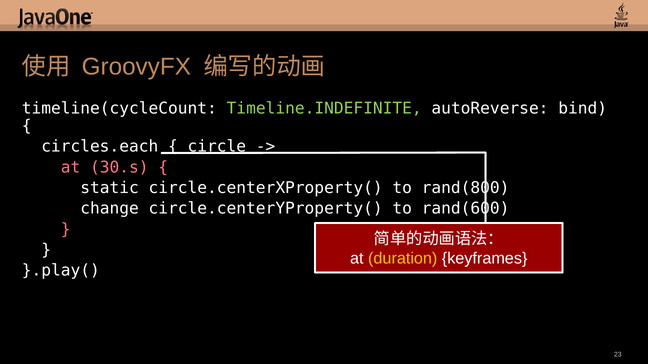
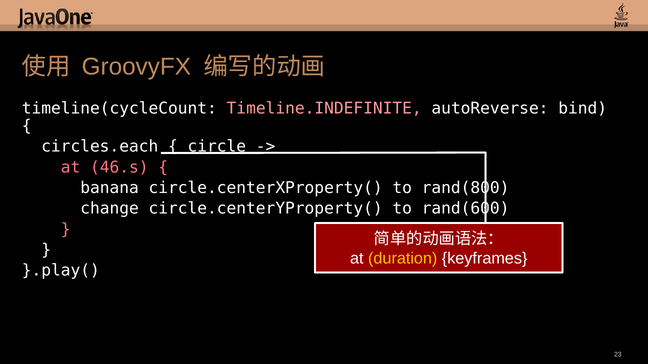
Timeline.INDEFINITE colour: light green -> pink
30.s: 30.s -> 46.s
static: static -> banana
